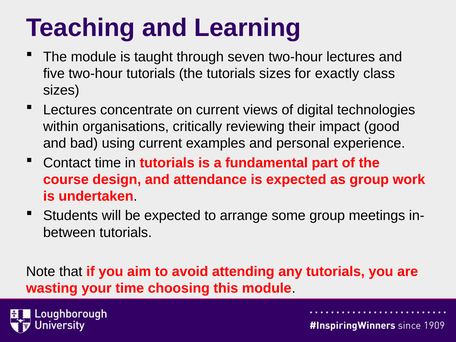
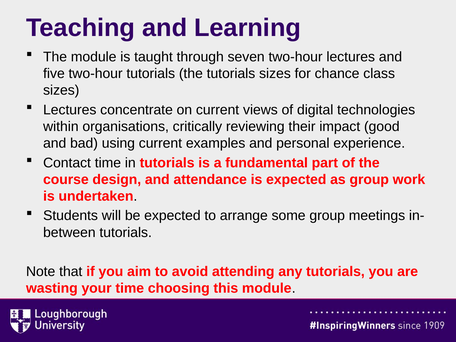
exactly: exactly -> chance
